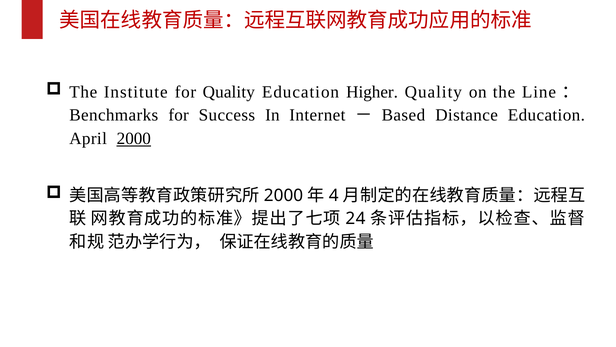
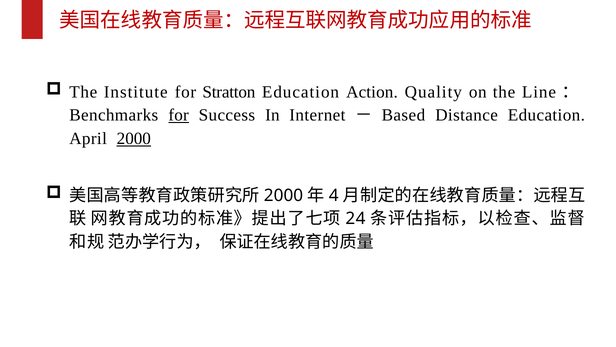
for Quality: Quality -> Stratton
Higher: Higher -> Action
for at (179, 115) underline: none -> present
